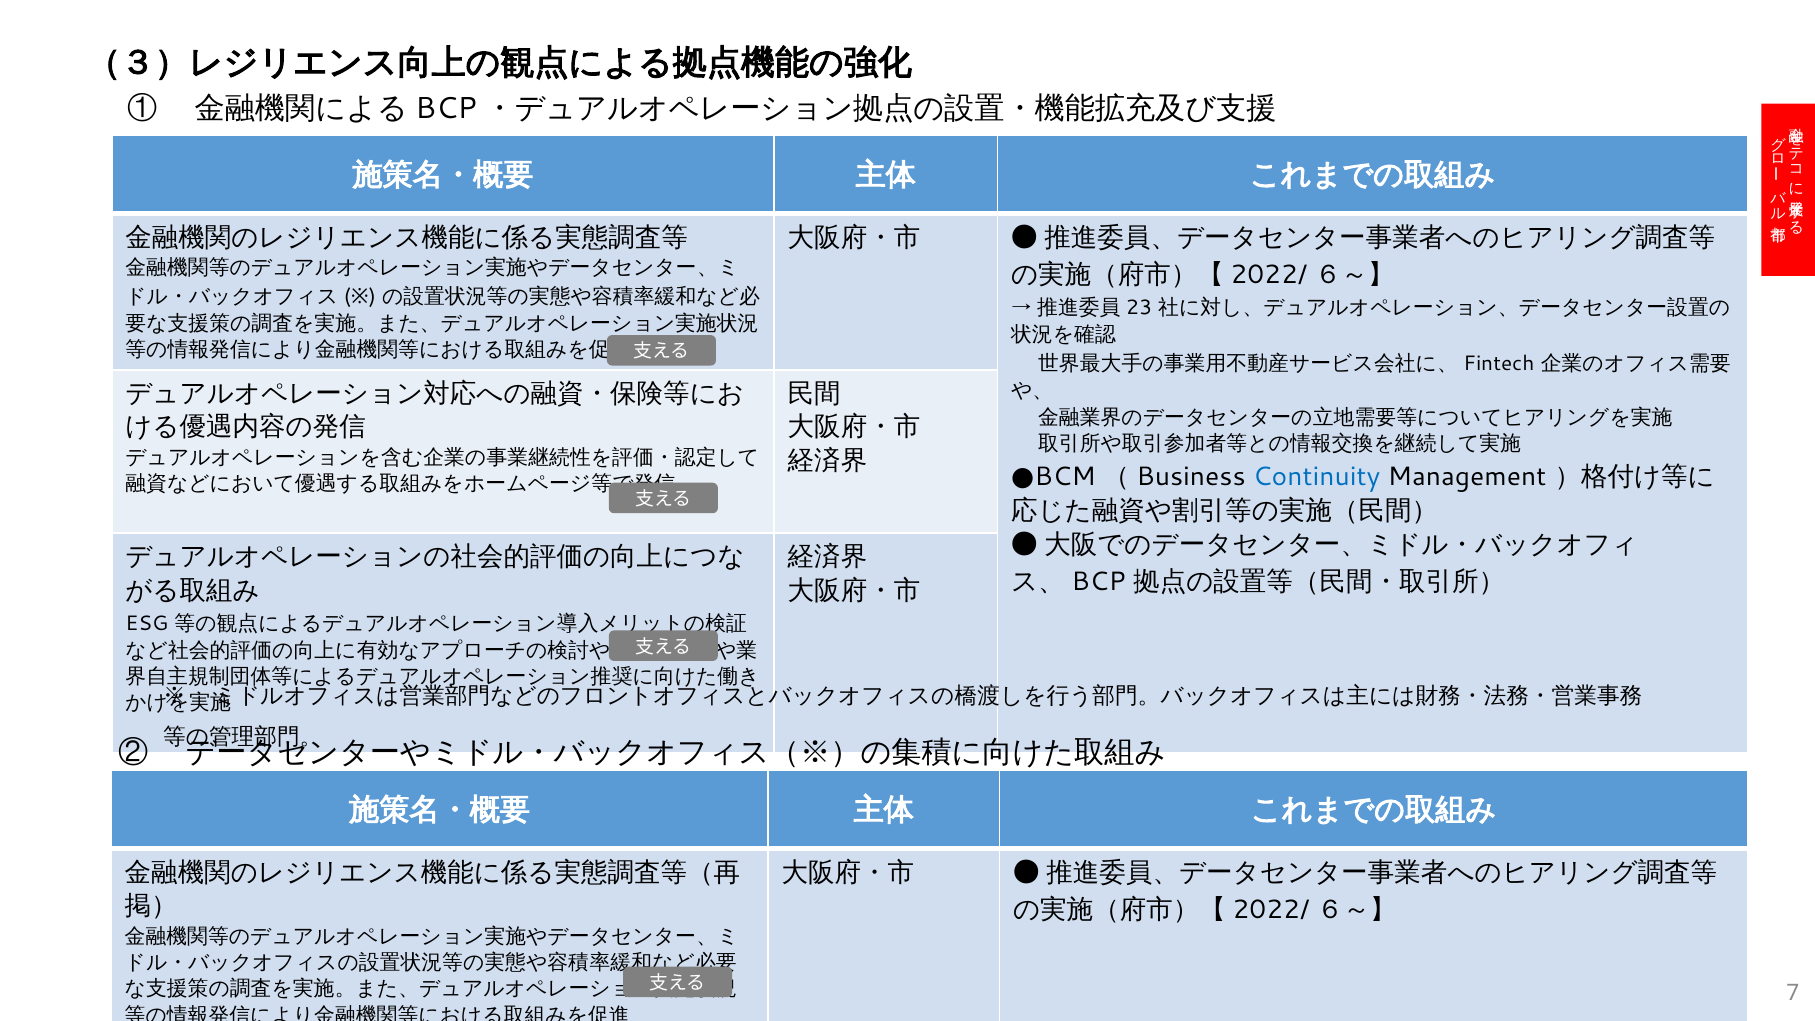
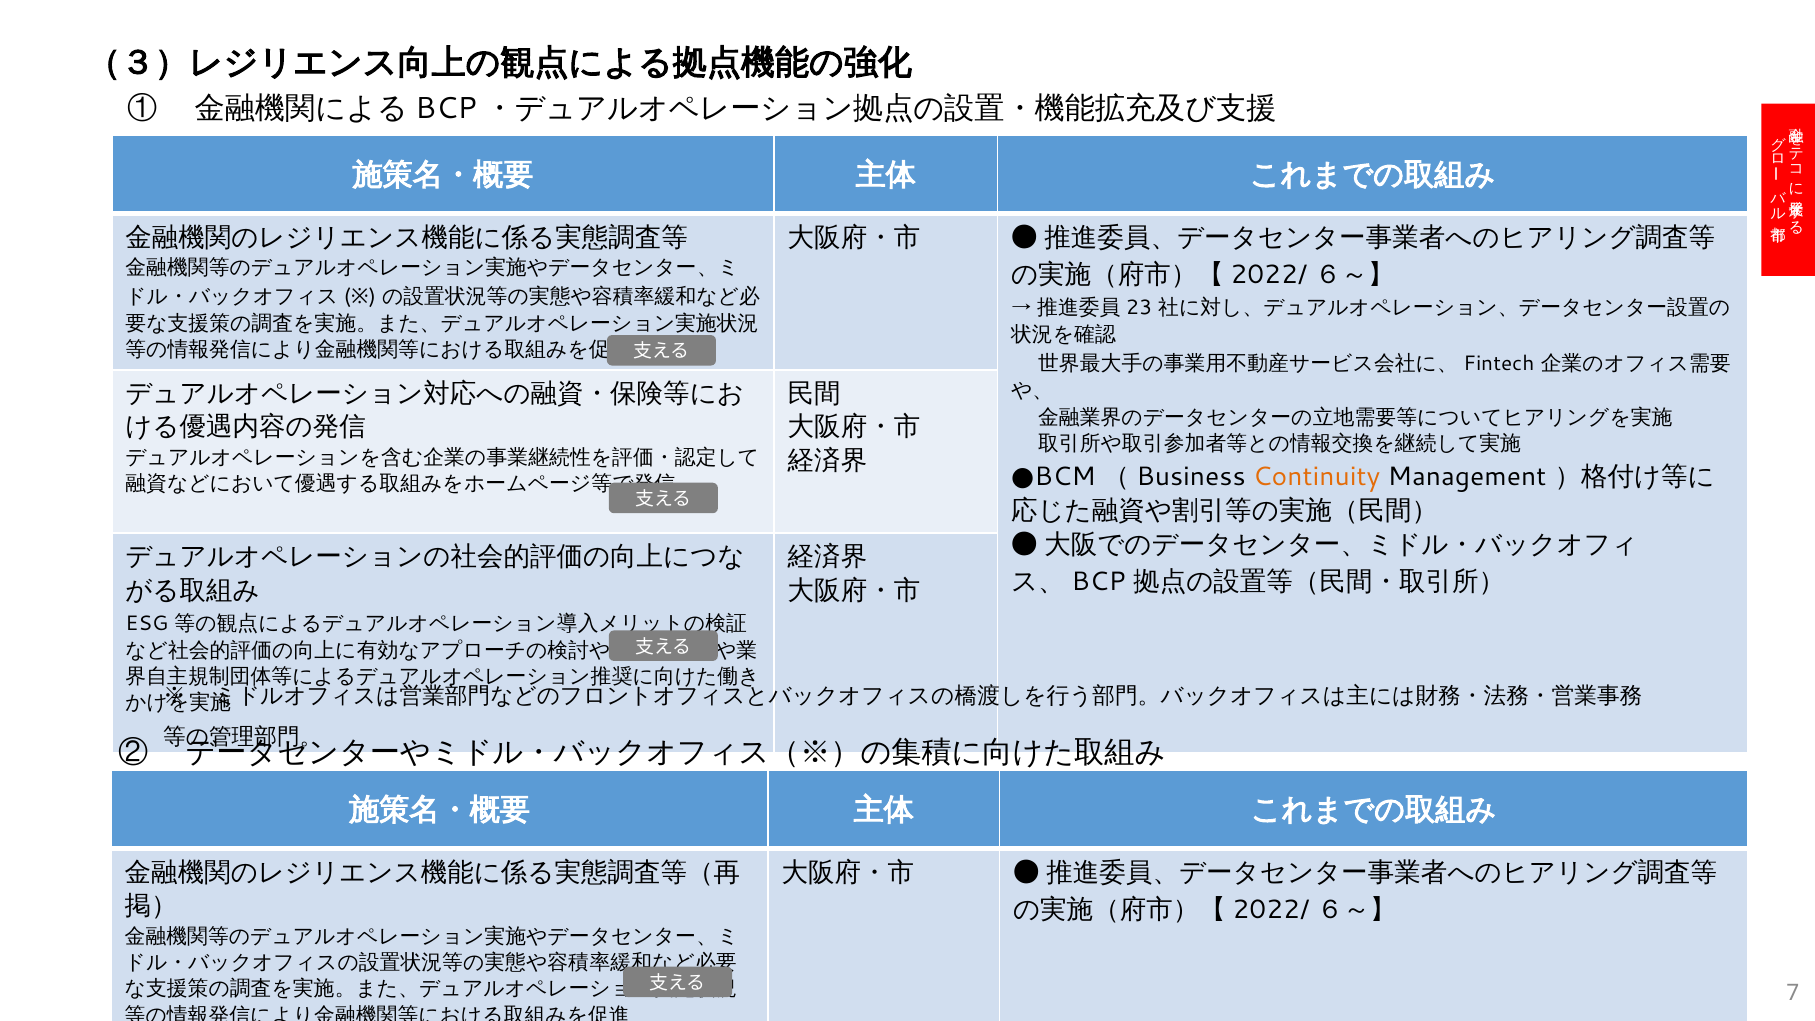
Continuity colour: blue -> orange
